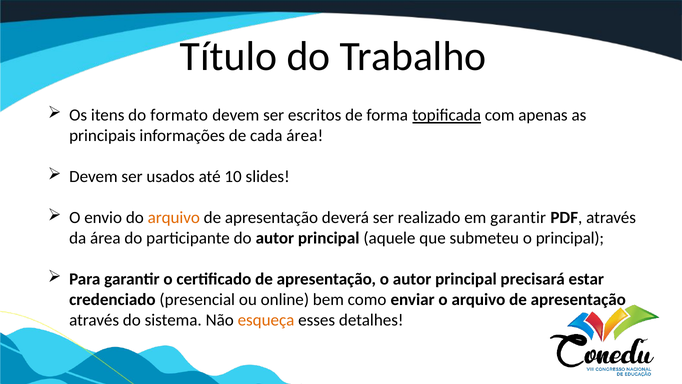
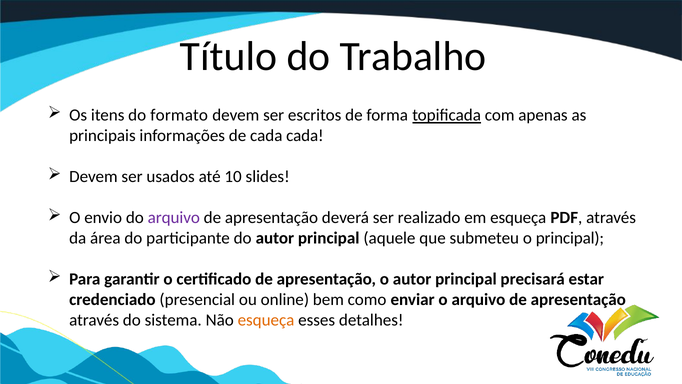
cada área: área -> cada
arquivo at (174, 218) colour: orange -> purple
em garantir: garantir -> esqueça
